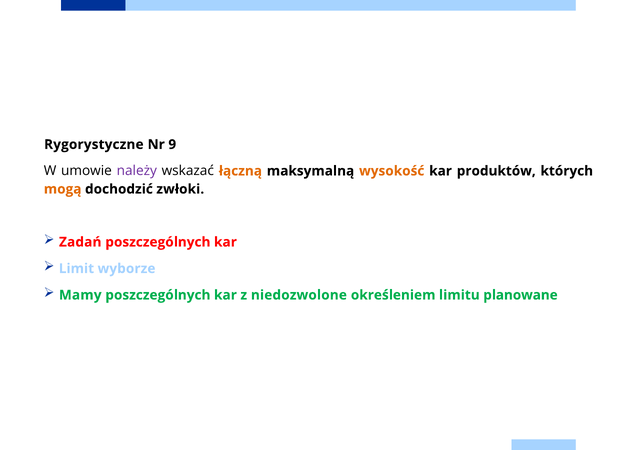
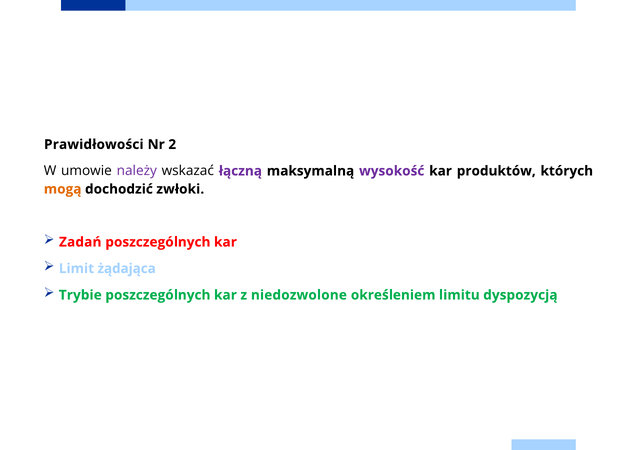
Rygorystyczne: Rygorystyczne -> Prawidłowości
9: 9 -> 2
łączną colour: orange -> purple
wysokość colour: orange -> purple
wyborze: wyborze -> żądająca
Mamy: Mamy -> Trybie
planowane: planowane -> dyspozycją
